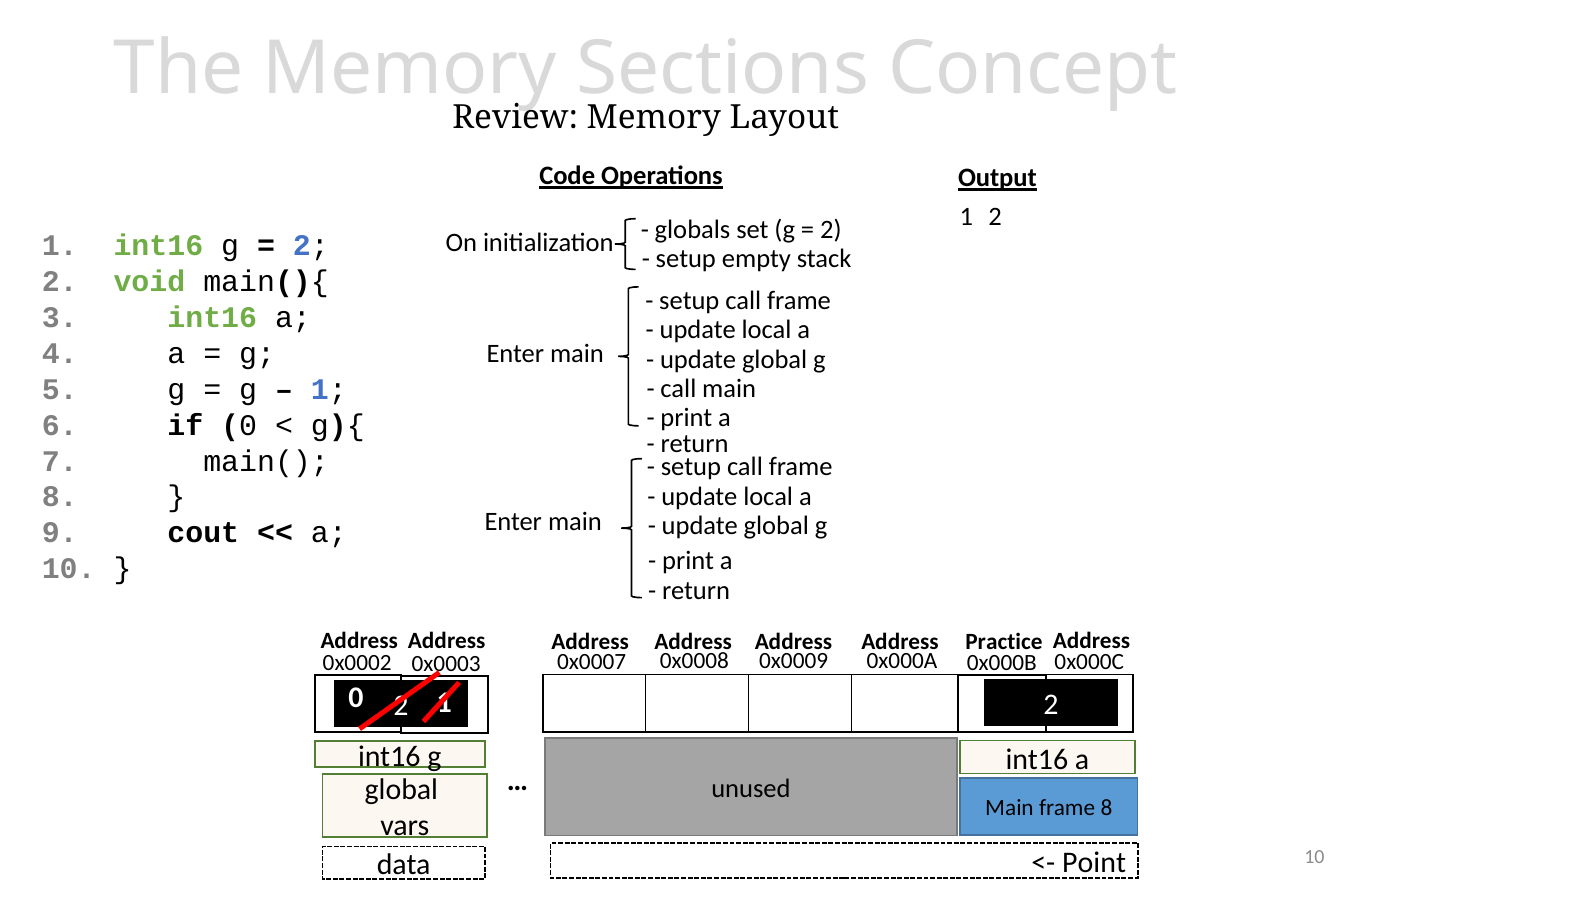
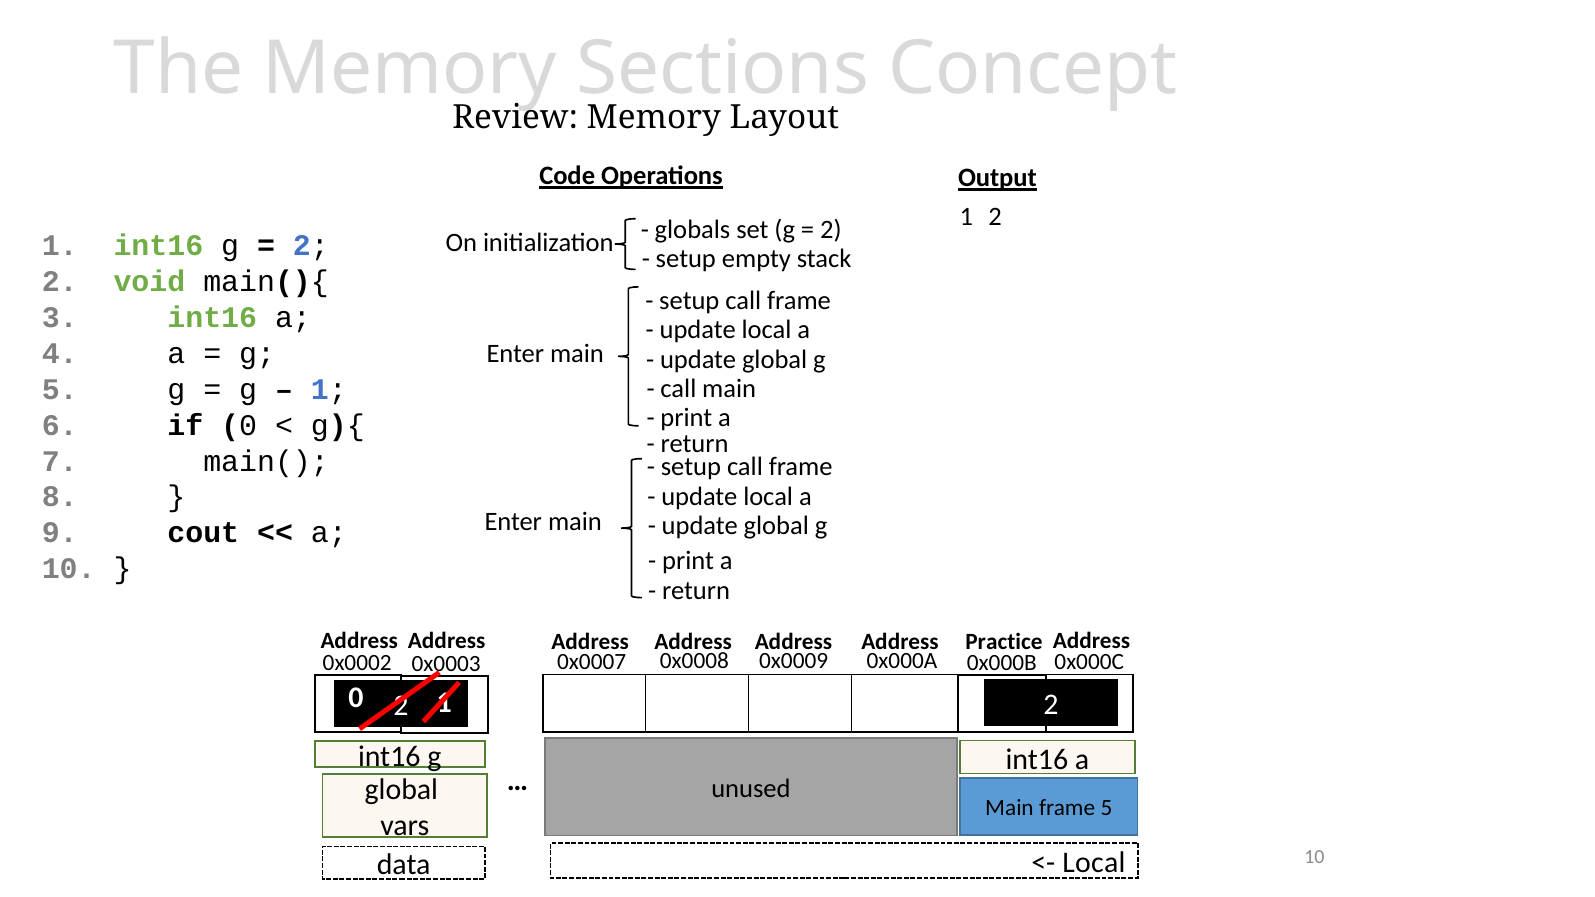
frame 8: 8 -> 5
Point at (1094, 863): Point -> Local
